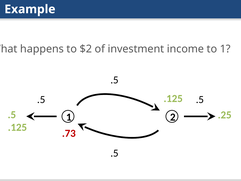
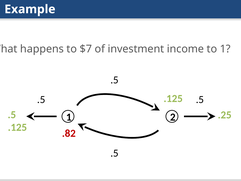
$2: $2 -> $7
.73: .73 -> .82
